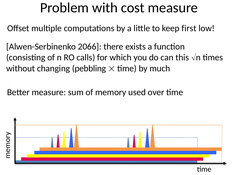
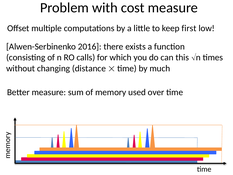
2066: 2066 -> 2016
pebbling: pebbling -> distance
